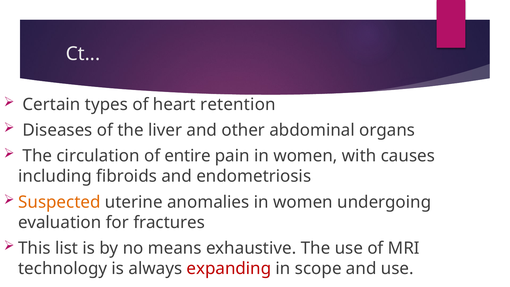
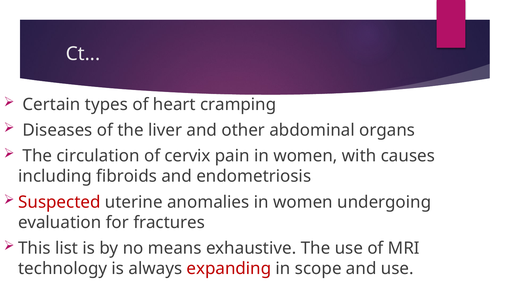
retention: retention -> cramping
entire: entire -> cervix
Suspected colour: orange -> red
